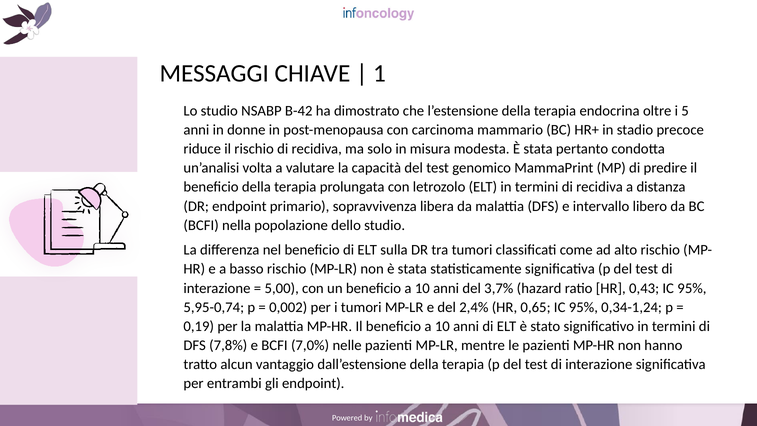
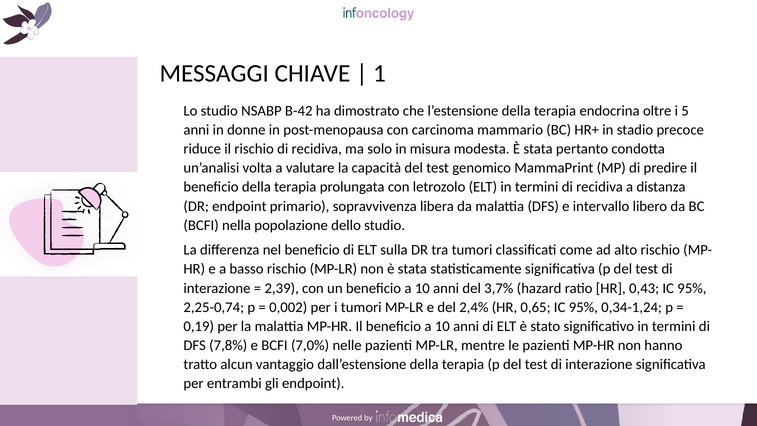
5,00: 5,00 -> 2,39
5,95-0,74: 5,95-0,74 -> 2,25-0,74
